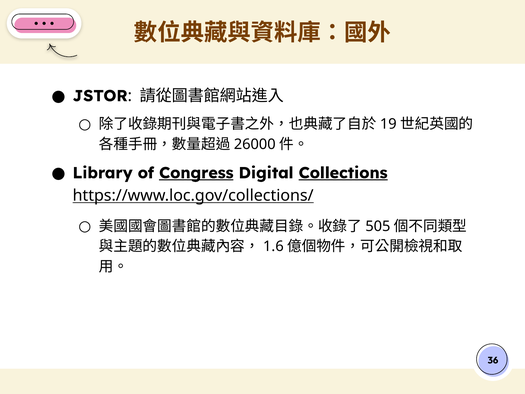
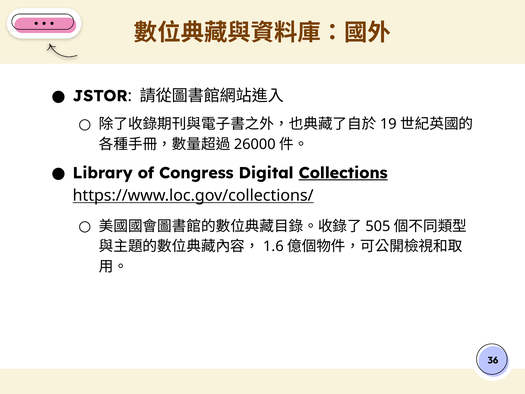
Congress underline: present -> none
